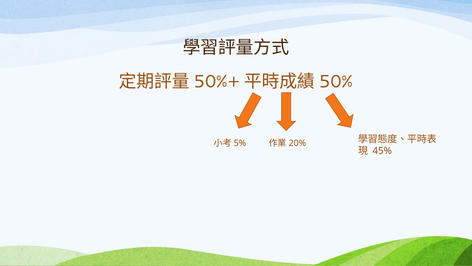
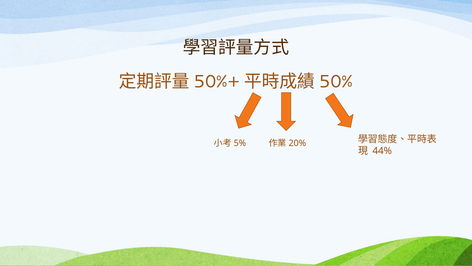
45%: 45% -> 44%
